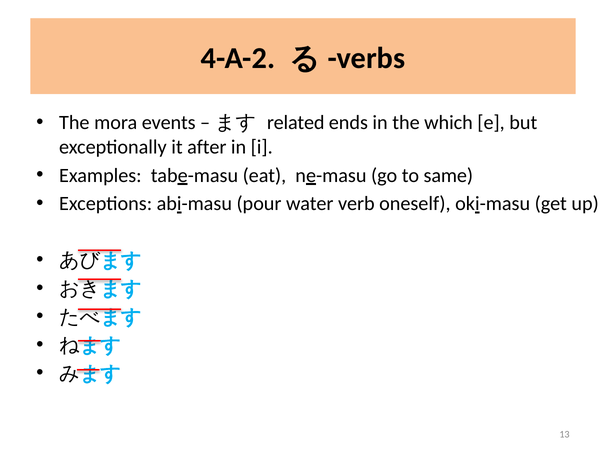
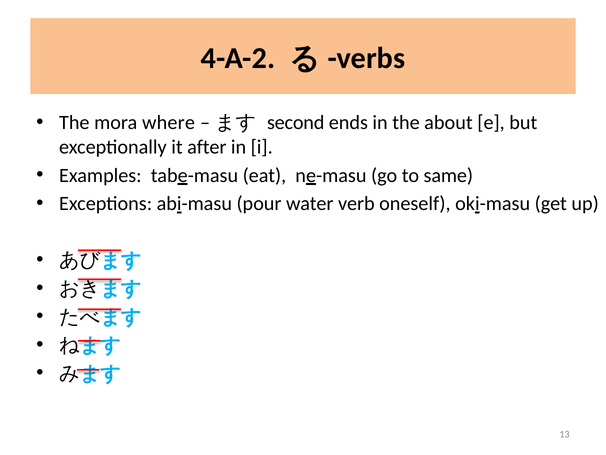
events: events -> where
related: related -> second
which: which -> about
